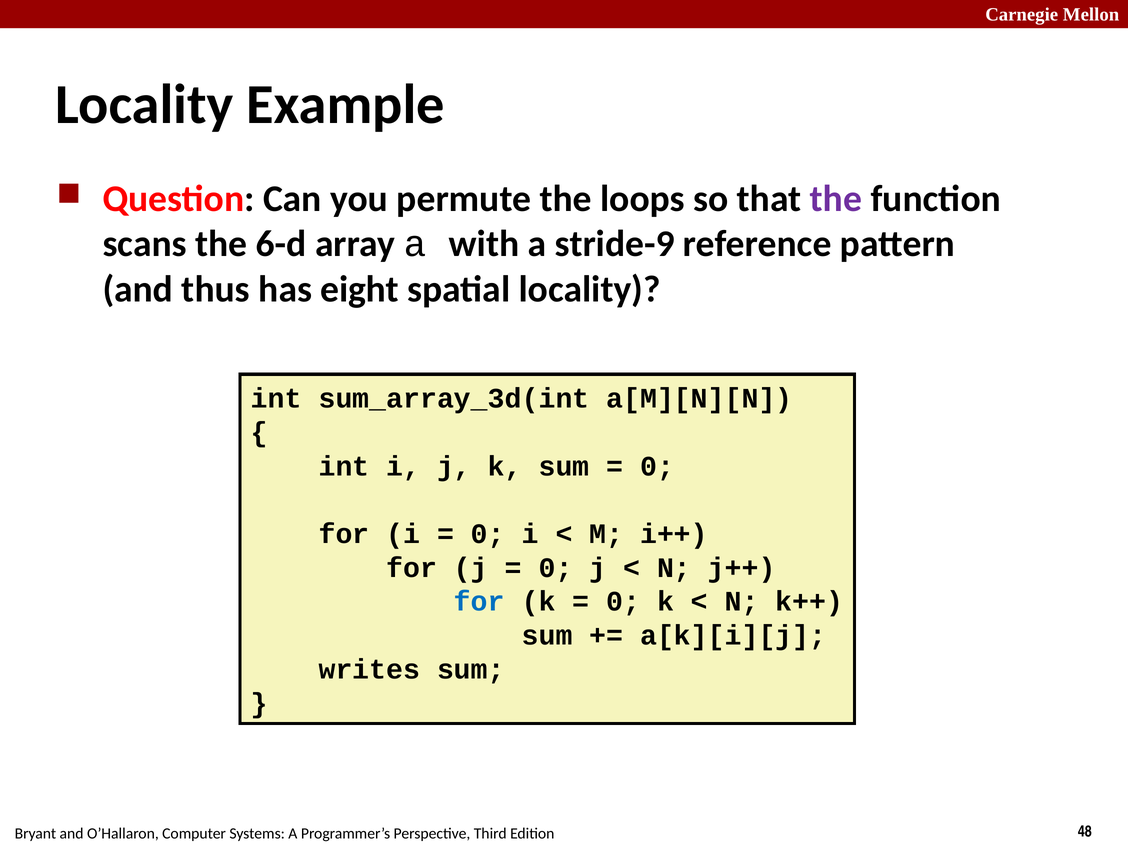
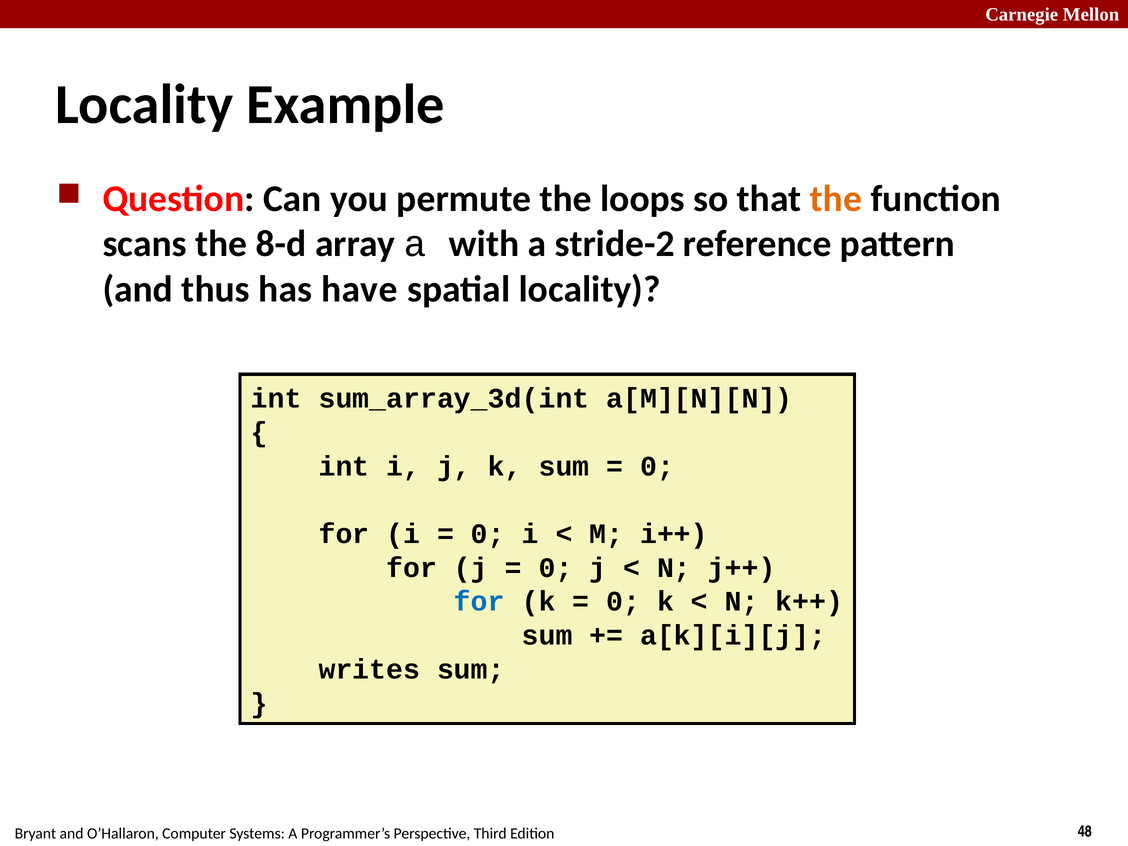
the at (836, 199) colour: purple -> orange
6-d: 6-d -> 8-d
stride-9: stride-9 -> stride-2
eight: eight -> have
